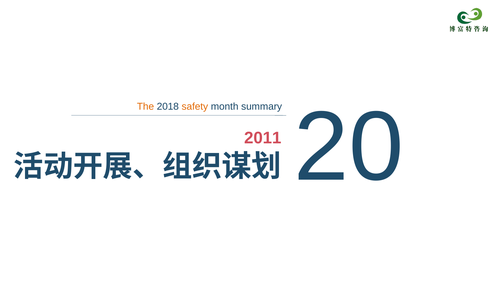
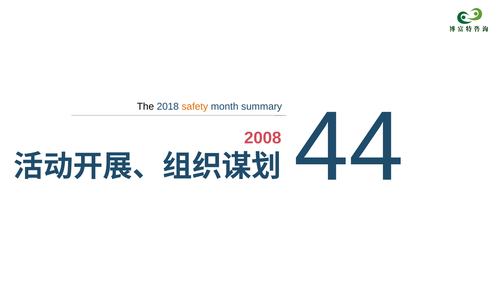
The colour: orange -> black
20: 20 -> 44
2011: 2011 -> 2008
